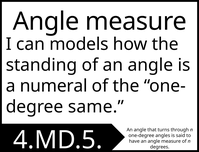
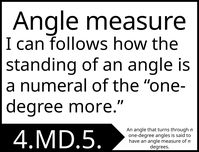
models: models -> follows
same: same -> more
